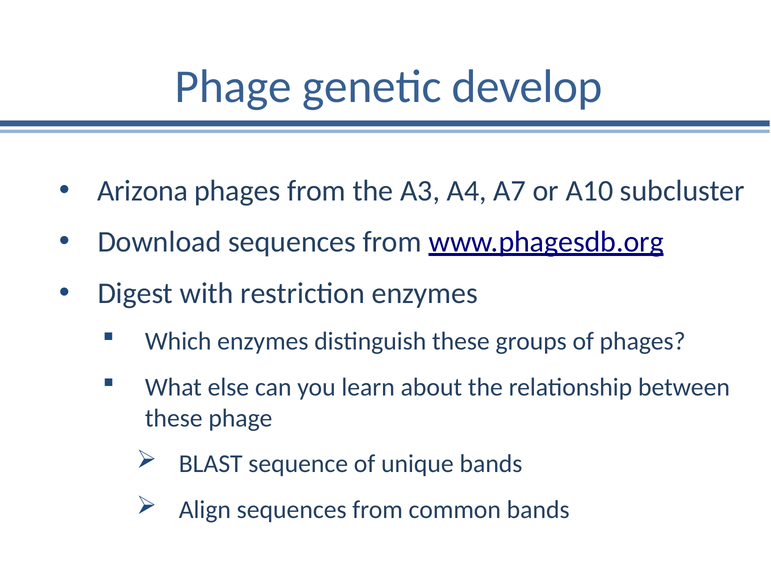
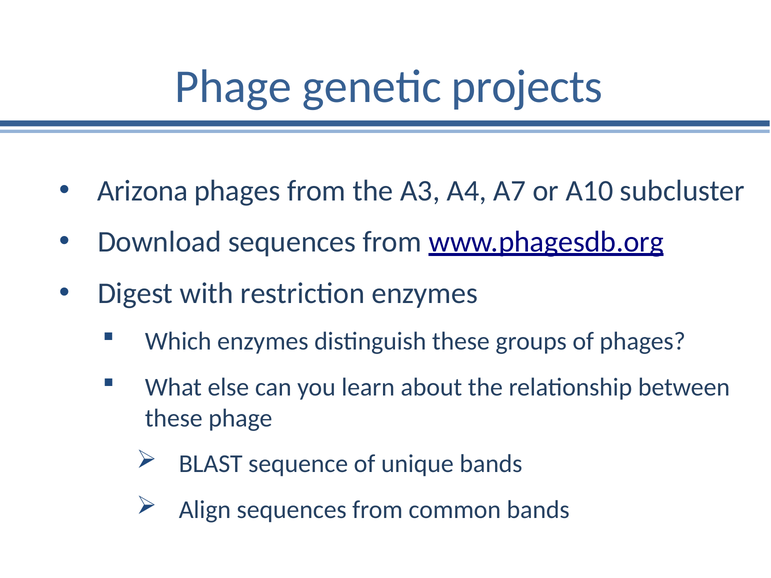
develop: develop -> projects
